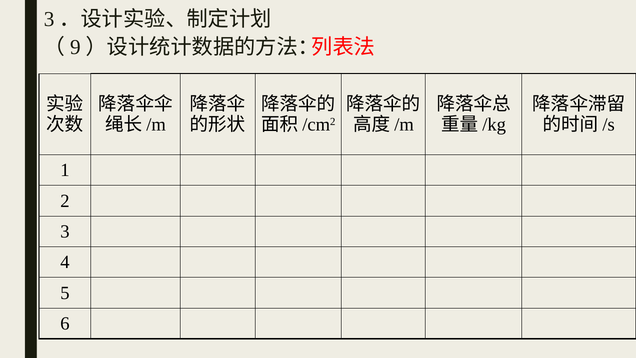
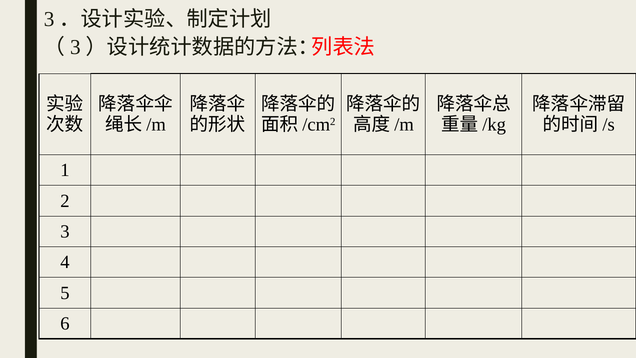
9 at (75, 47): 9 -> 3
